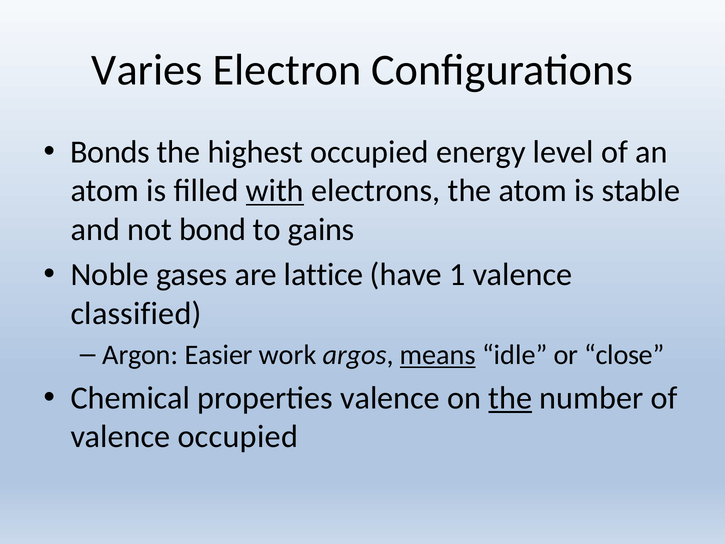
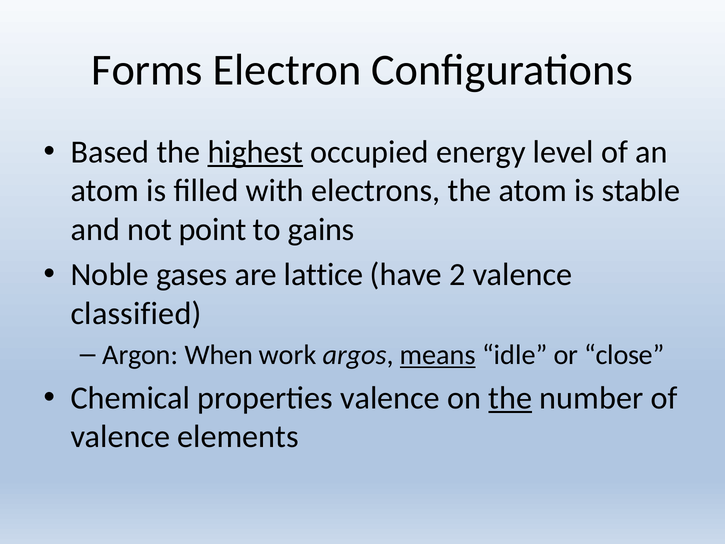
Varies: Varies -> Forms
Bonds: Bonds -> Based
highest underline: none -> present
with underline: present -> none
bond: bond -> point
1: 1 -> 2
Easier: Easier -> When
valence occupied: occupied -> elements
